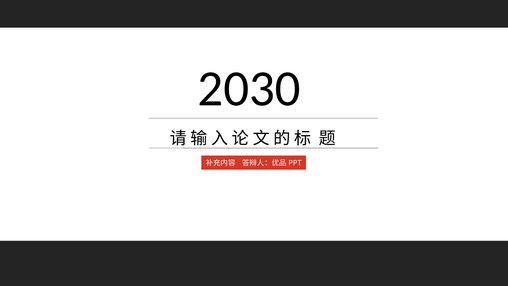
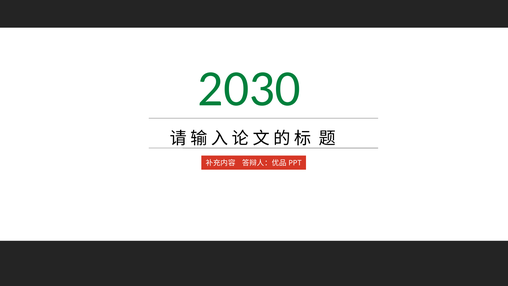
2030 colour: black -> green
